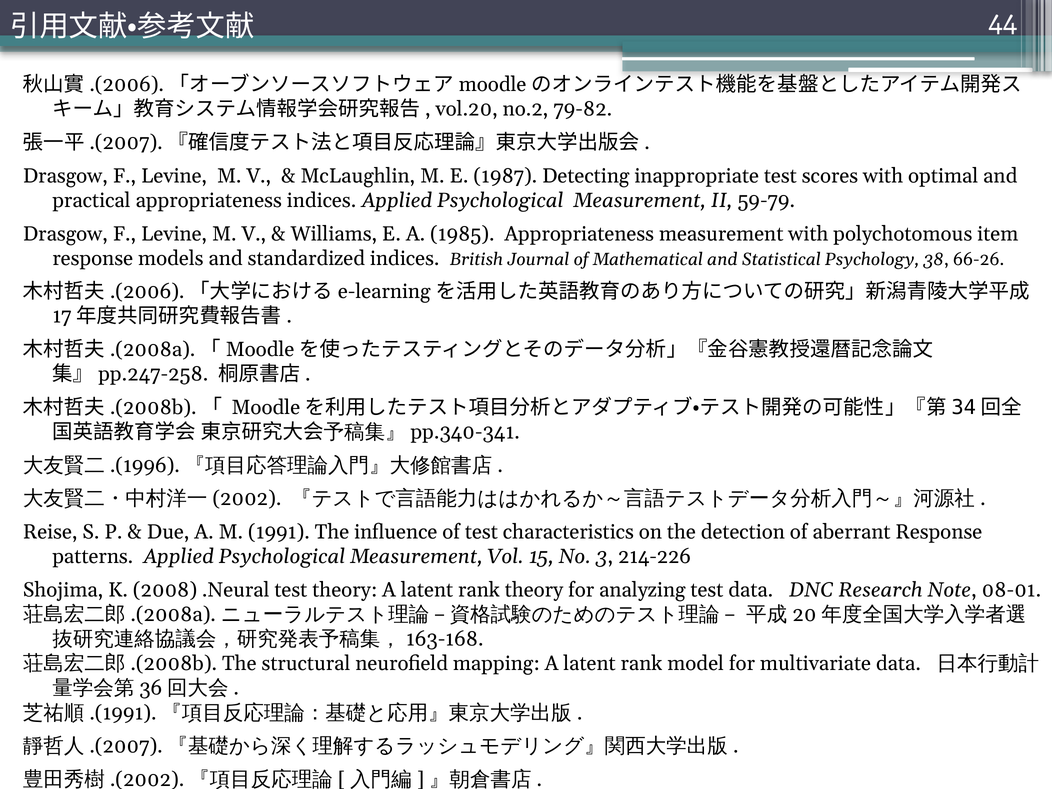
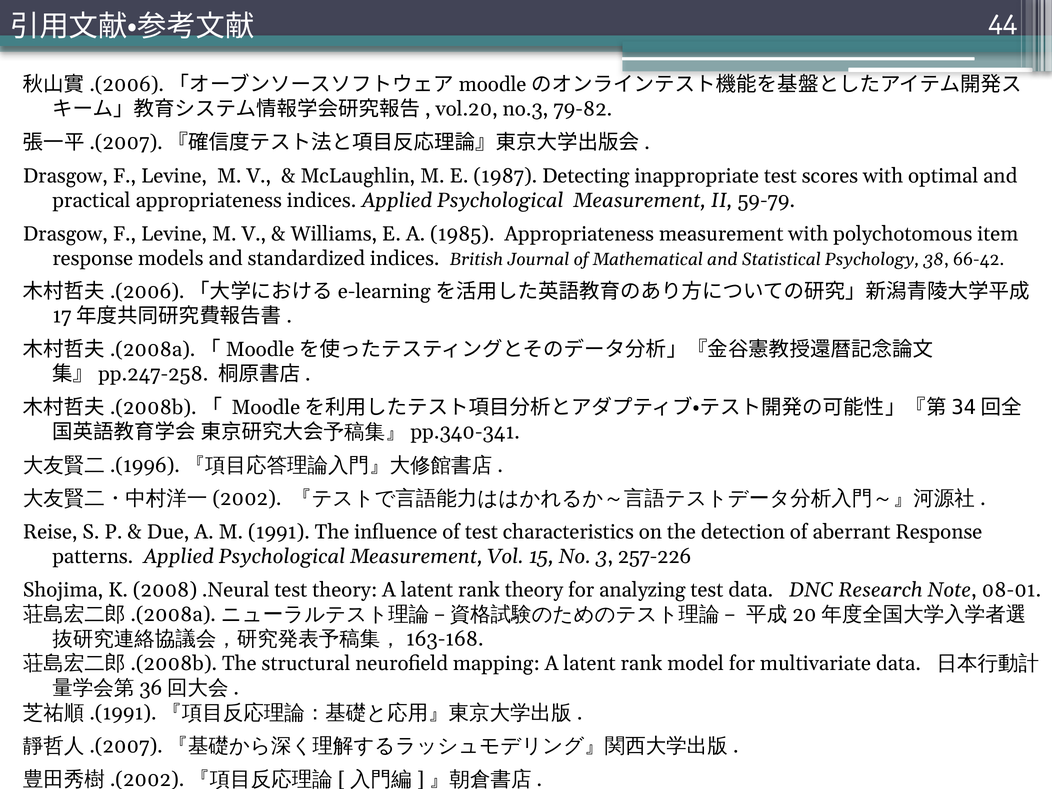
no.2: no.2 -> no.3
66-26: 66-26 -> 66-42
214-226: 214-226 -> 257-226
